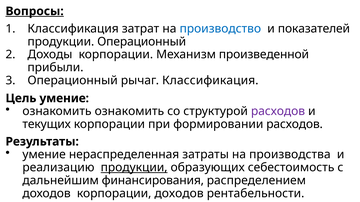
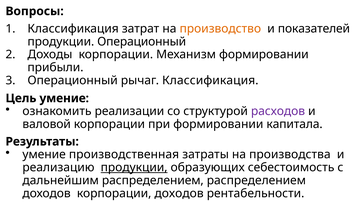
Вопросы underline: present -> none
производство colour: blue -> orange
Механизм произведенной: произведенной -> формировании
ознакомить ознакомить: ознакомить -> реализации
текущих: текущих -> валовой
формировании расходов: расходов -> капитала
нераспределенная: нераспределенная -> производственная
дальнейшим финансирования: финансирования -> распределением
